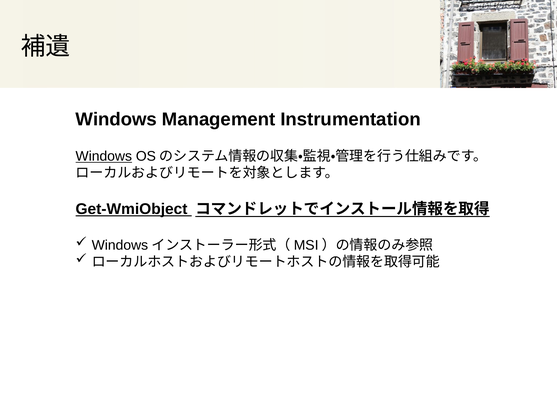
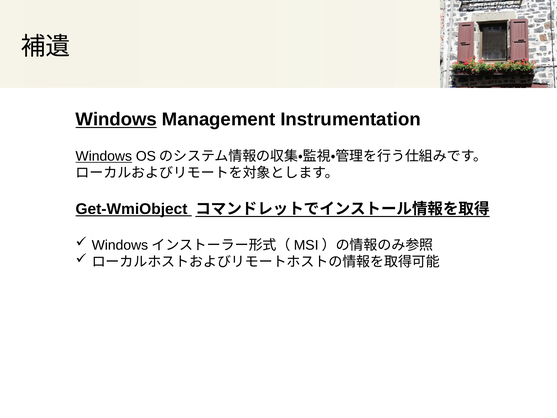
Windows at (116, 119) underline: none -> present
